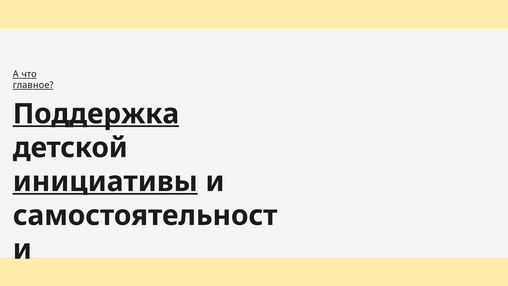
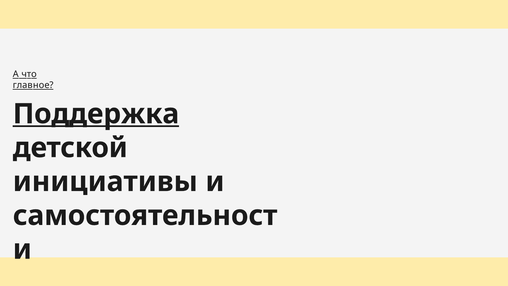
инициативы underline: present -> none
